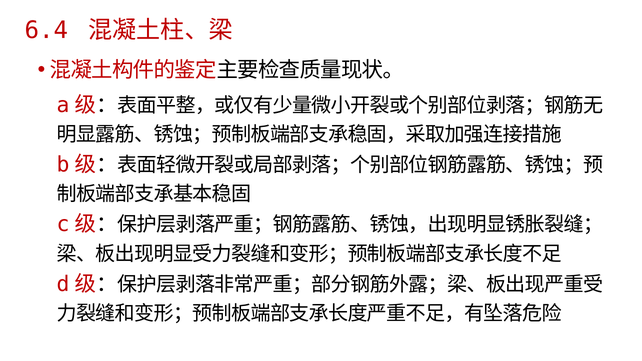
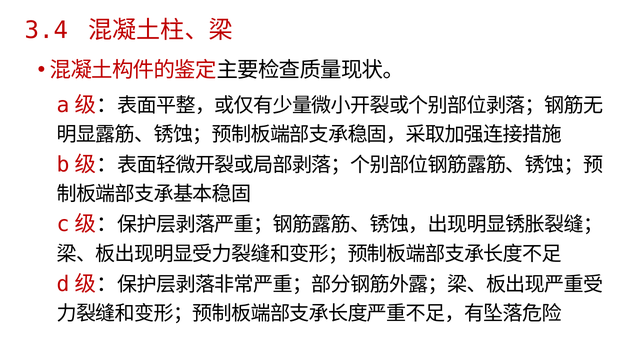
6.4: 6.4 -> 3.4
